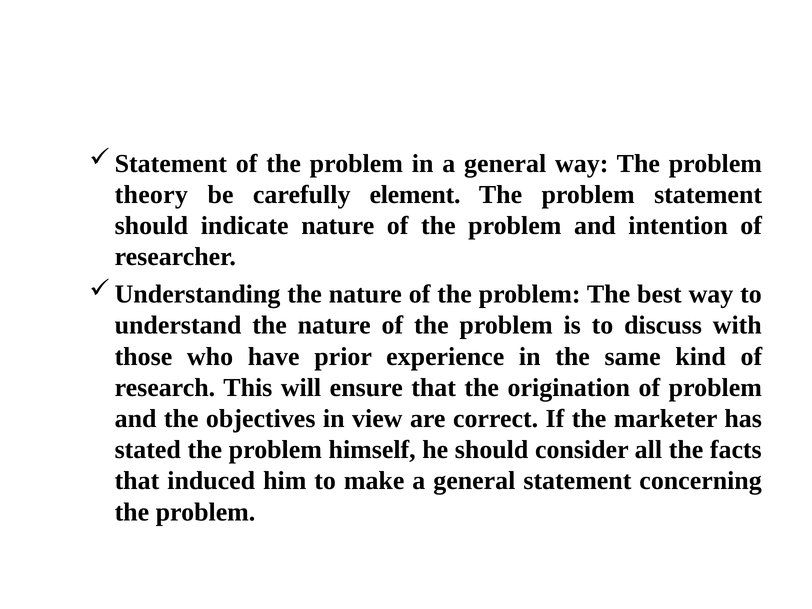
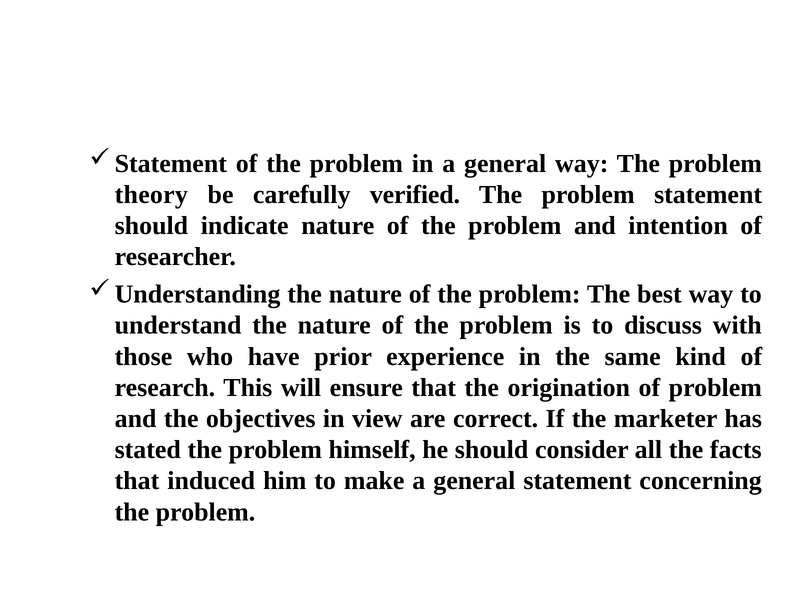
element: element -> verified
